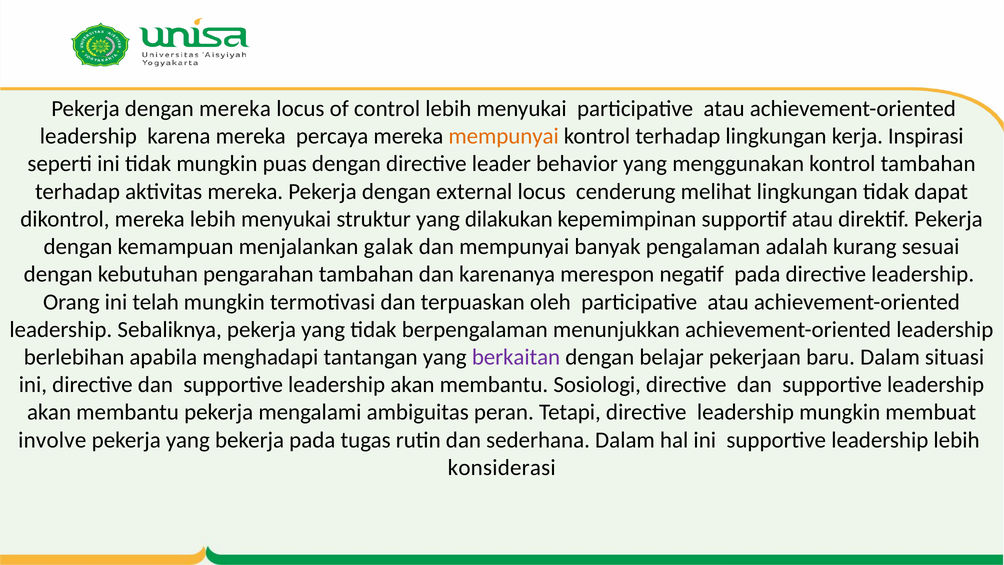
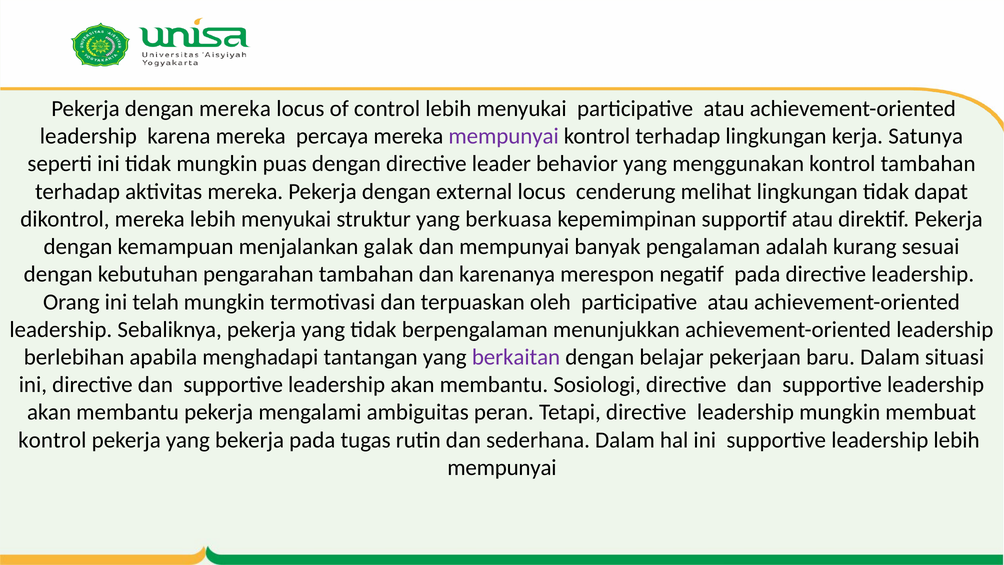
mempunyai at (504, 136) colour: orange -> purple
Inspirasi: Inspirasi -> Satunya
dilakukan: dilakukan -> berkuasa
involve at (52, 440): involve -> kontrol
konsiderasi at (502, 467): konsiderasi -> mempunyai
